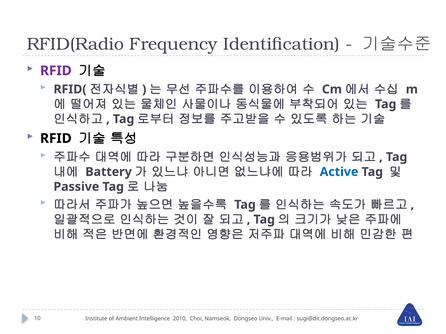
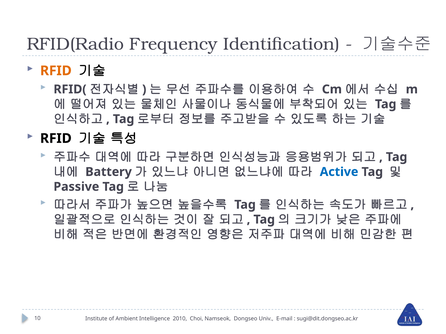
RFID at (56, 71) colour: purple -> orange
